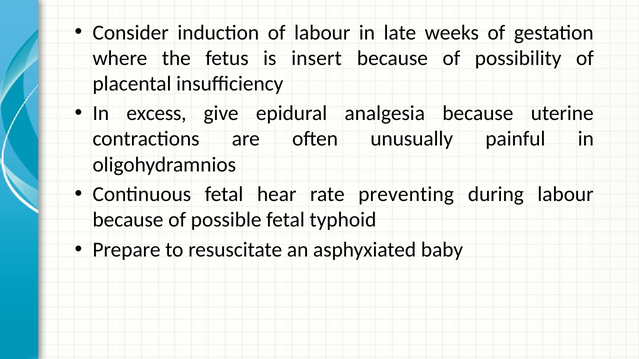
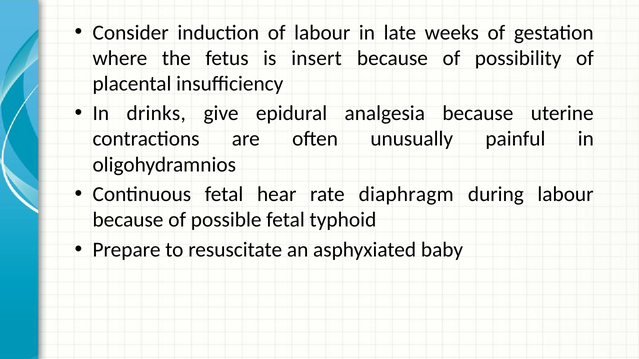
excess: excess -> drinks
preventing: preventing -> diaphragm
